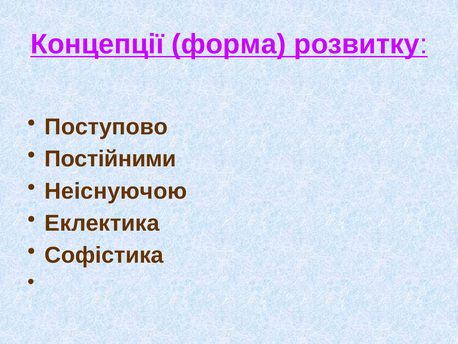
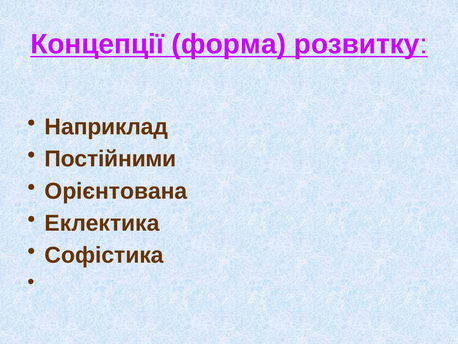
Поступово: Поступово -> Наприклад
Неіснуючою: Неіснуючою -> Орієнтована
